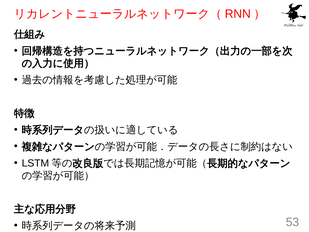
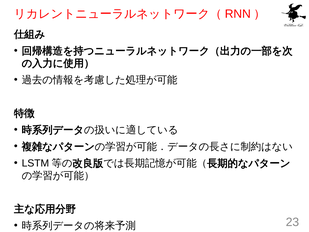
53: 53 -> 23
